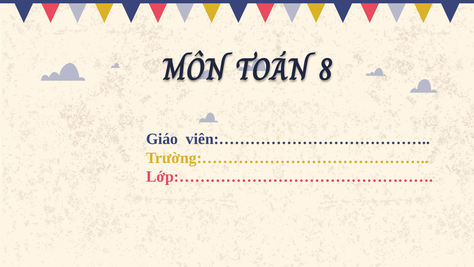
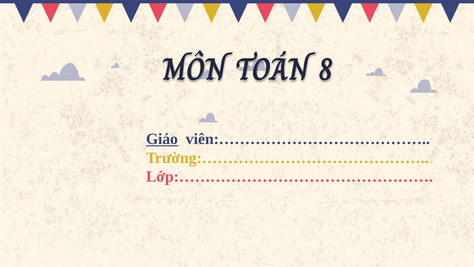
Giáo underline: none -> present
